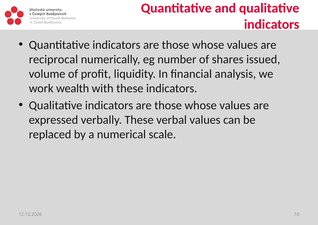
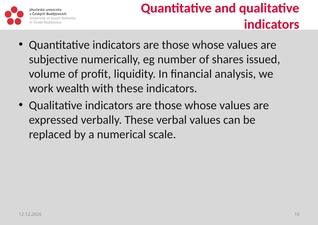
reciprocal: reciprocal -> subjective
